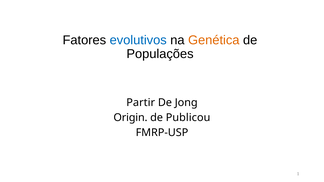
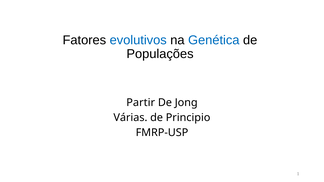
Genética colour: orange -> blue
Origin: Origin -> Várias
Publicou: Publicou -> Principio
